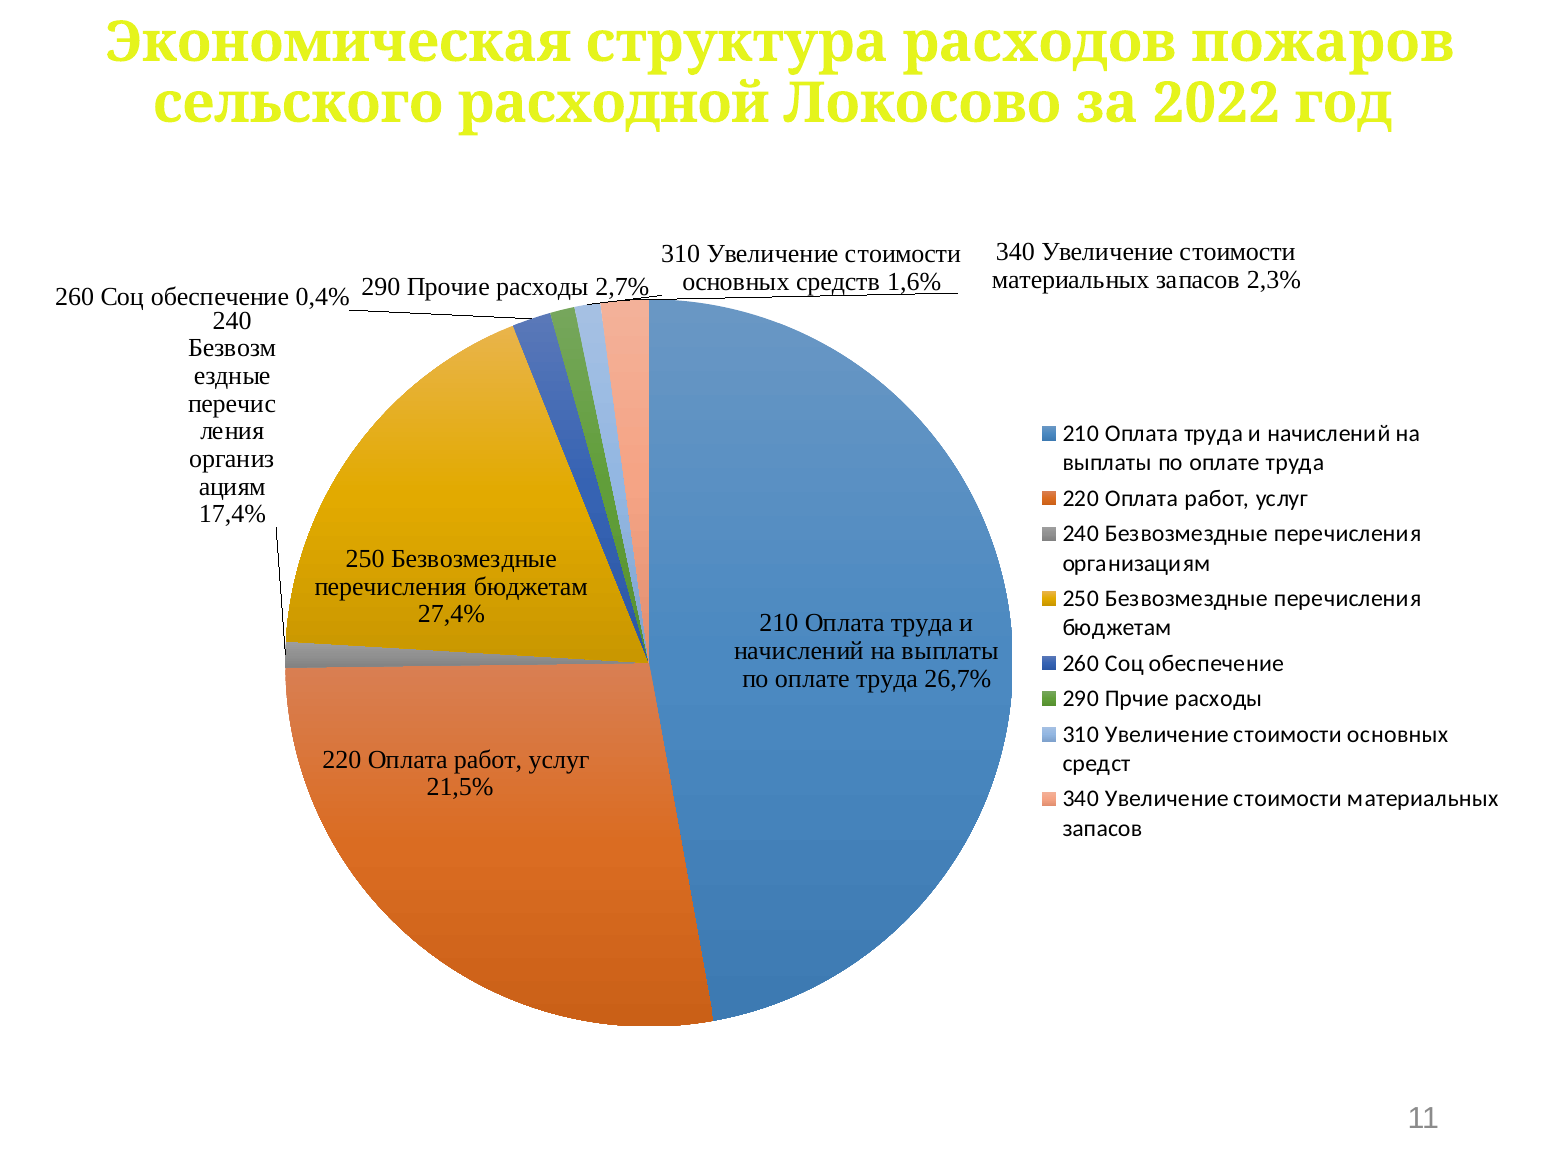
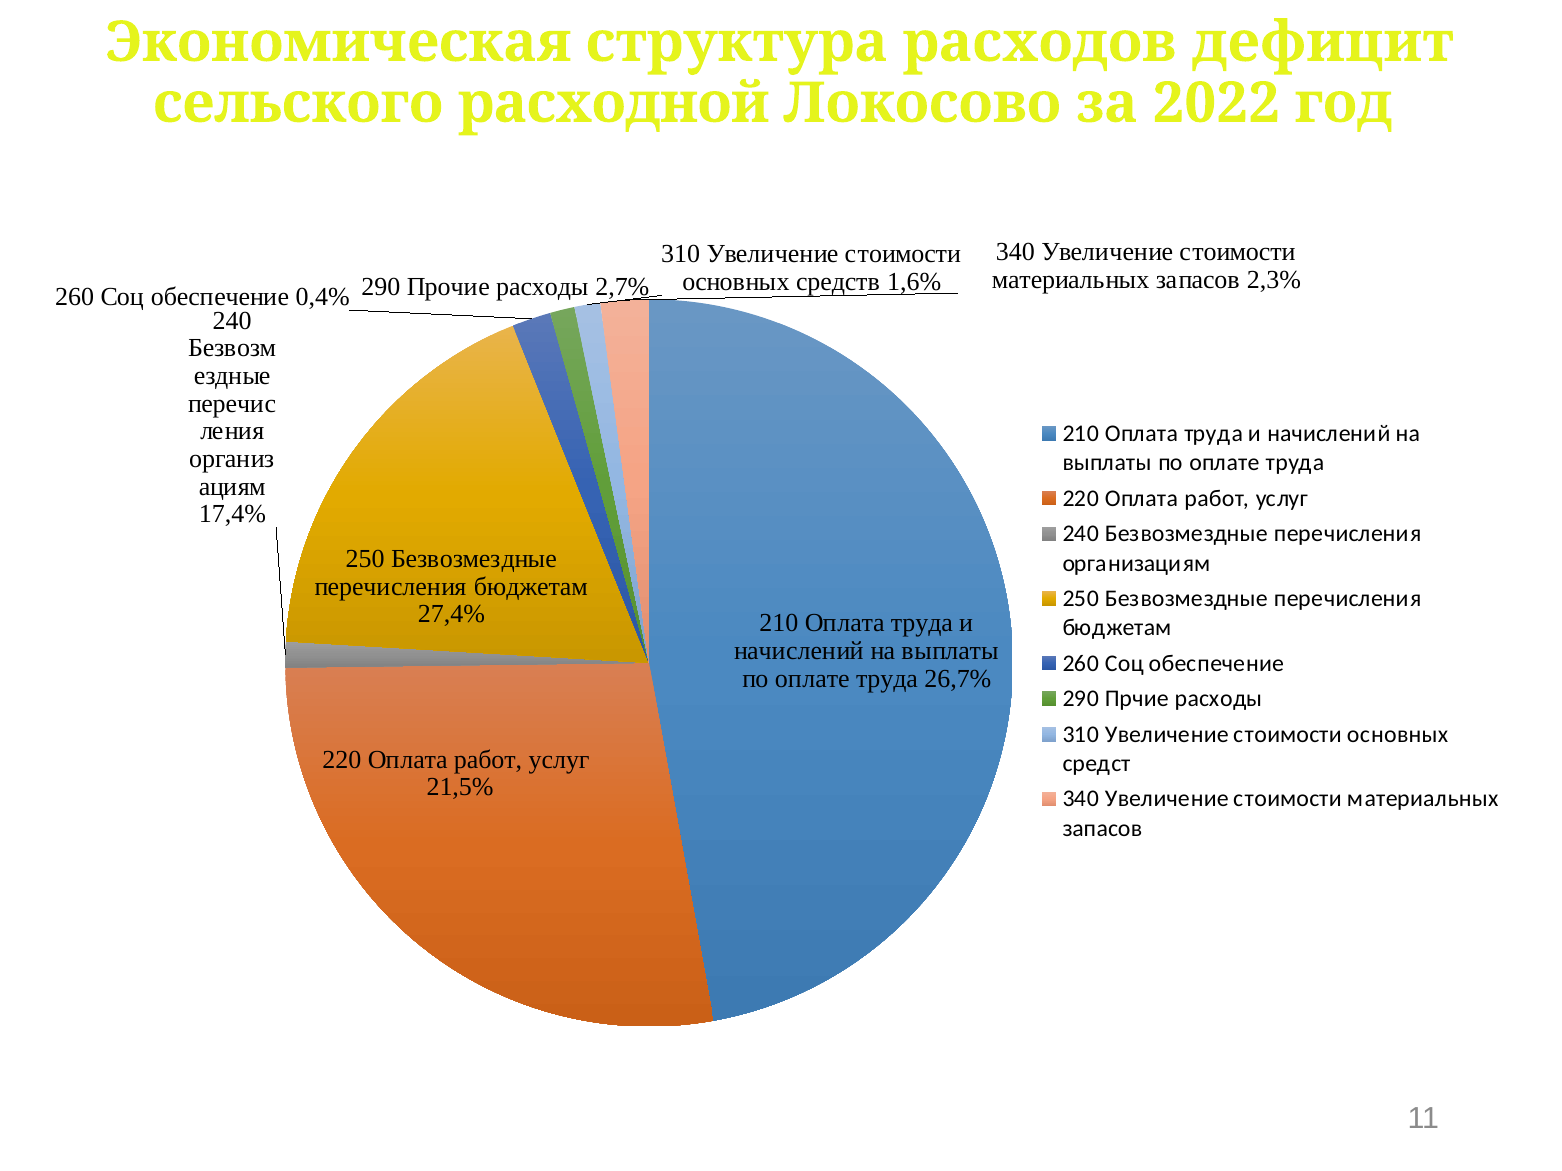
пожаров: пожаров -> дефицит
